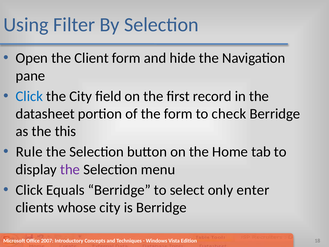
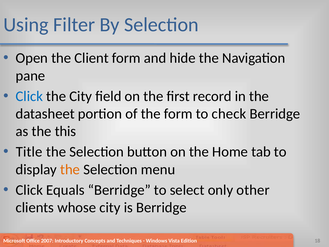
Rule: Rule -> Title
the at (70, 169) colour: purple -> orange
enter: enter -> other
